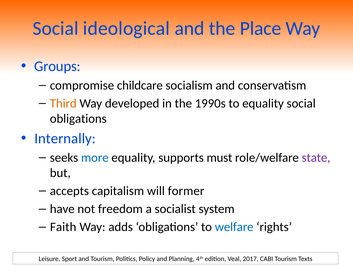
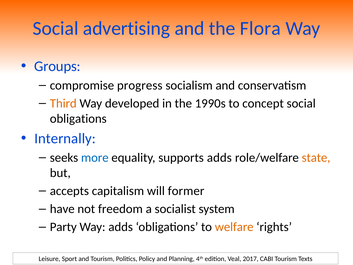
ideological: ideological -> advertising
Place: Place -> Flora
childcare: childcare -> progress
to equality: equality -> concept
supports must: must -> adds
state colour: purple -> orange
Faith: Faith -> Party
welfare colour: blue -> orange
